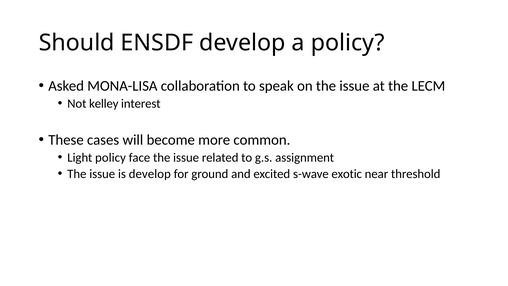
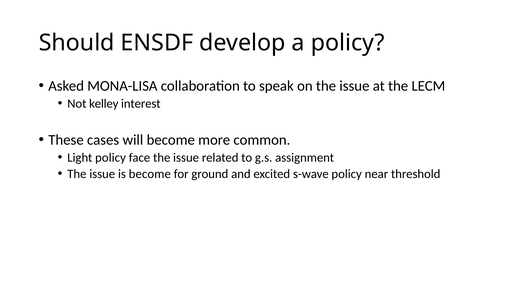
is develop: develop -> become
s-wave exotic: exotic -> policy
